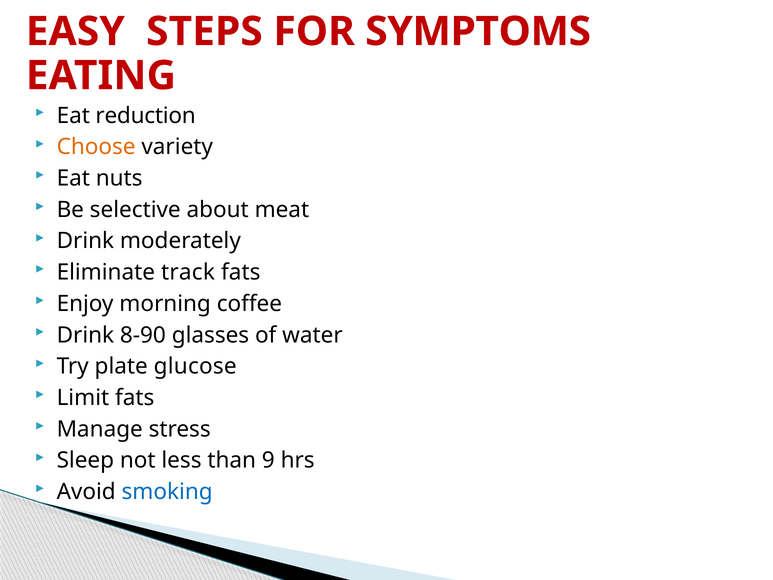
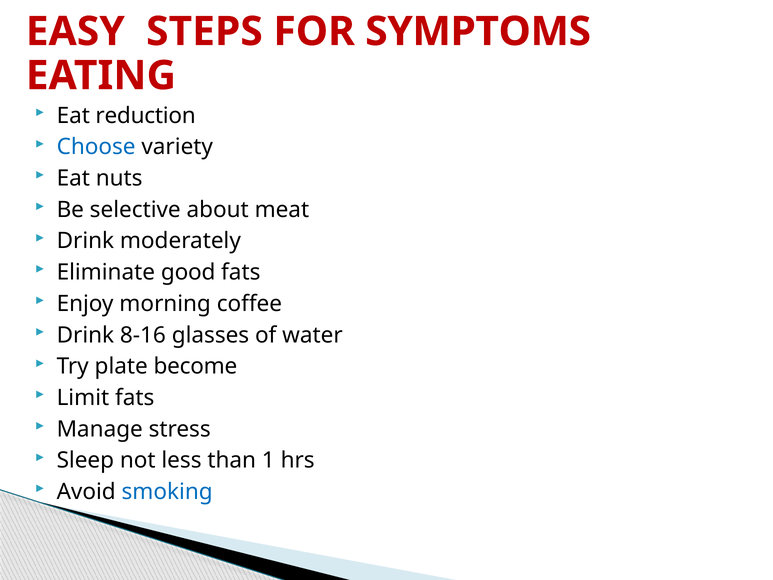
Choose colour: orange -> blue
track: track -> good
8-90: 8-90 -> 8-16
glucose: glucose -> become
9: 9 -> 1
